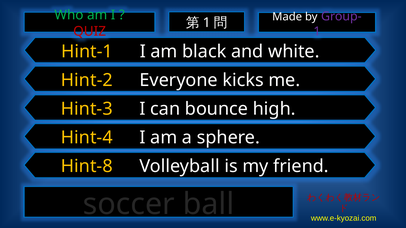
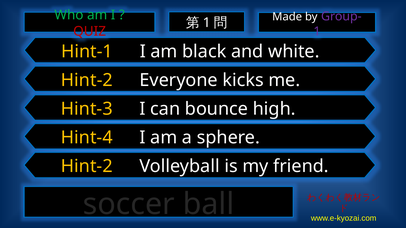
Hint-8 at (87, 167): Hint-8 -> Hint-2
